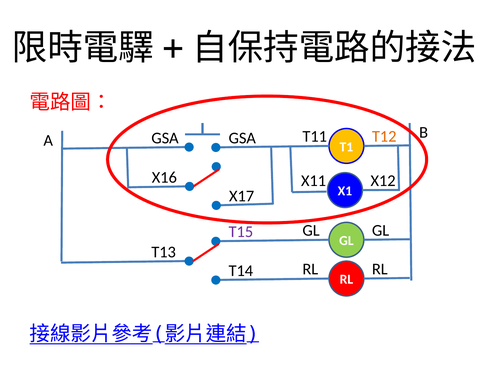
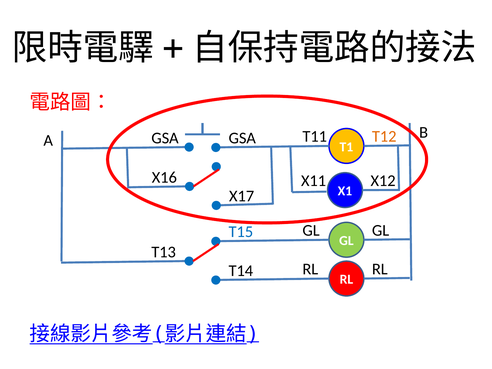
T15 colour: purple -> blue
